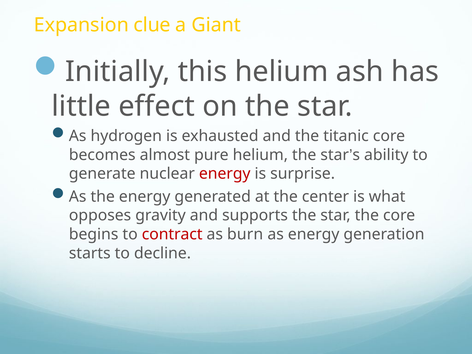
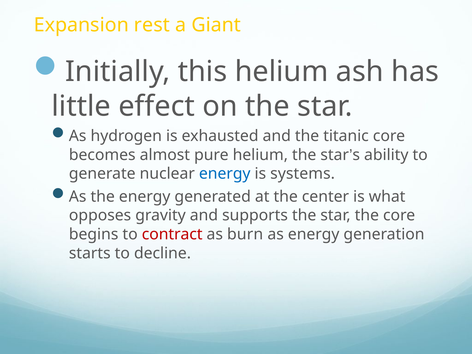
clue: clue -> rest
energy at (225, 174) colour: red -> blue
surprise: surprise -> systems
